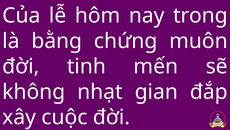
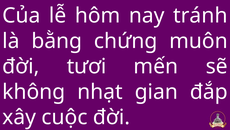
trong: trong -> tránh
tinh: tinh -> tươi
